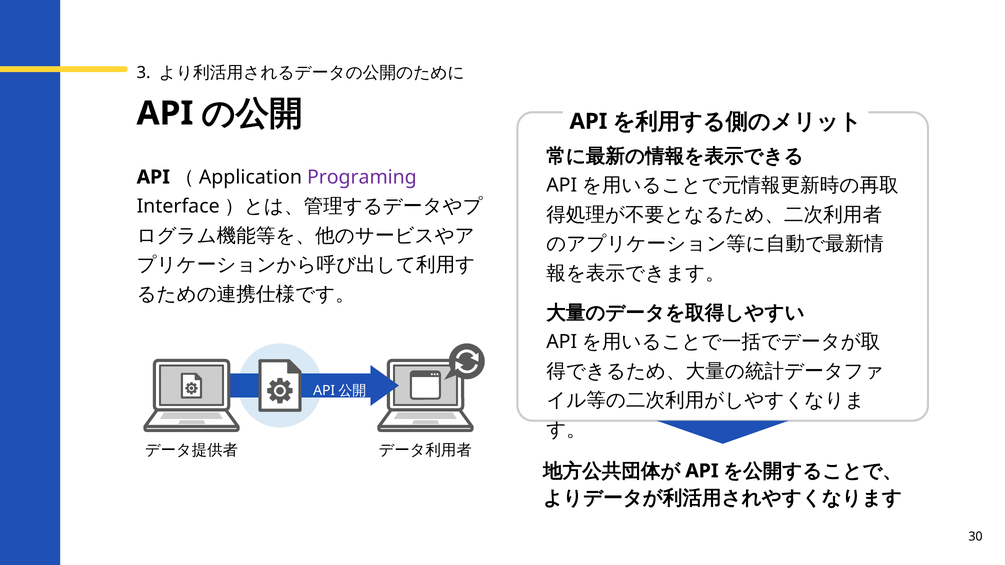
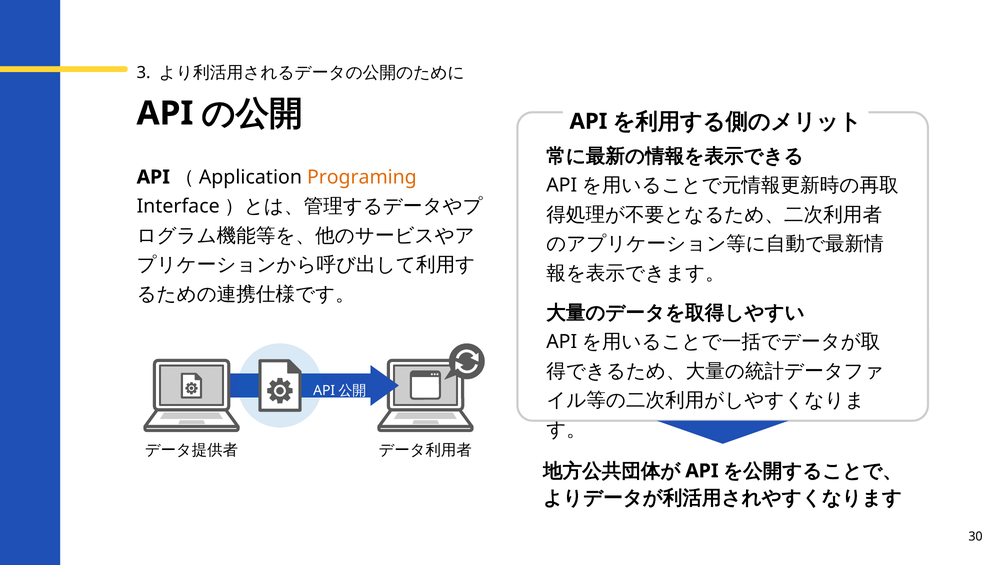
Programing colour: purple -> orange
